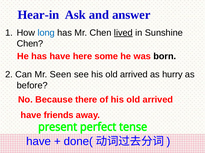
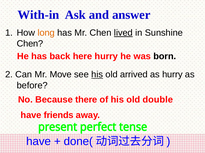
Hear-in: Hear-in -> With-in
long colour: blue -> orange
has have: have -> back
here some: some -> hurry
Seen: Seen -> Move
his at (97, 75) underline: none -> present
of his old arrived: arrived -> double
